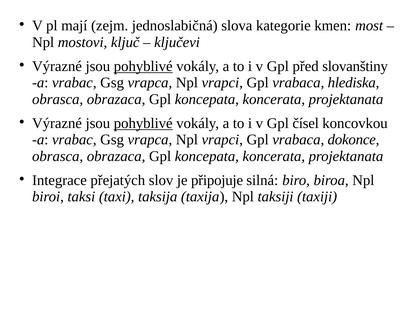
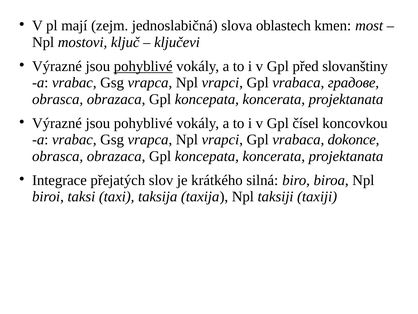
kategorie: kategorie -> oblastech
hlediska: hlediska -> градовe
pohyblivé at (143, 123) underline: present -> none
připojuje: připojuje -> krátkého
